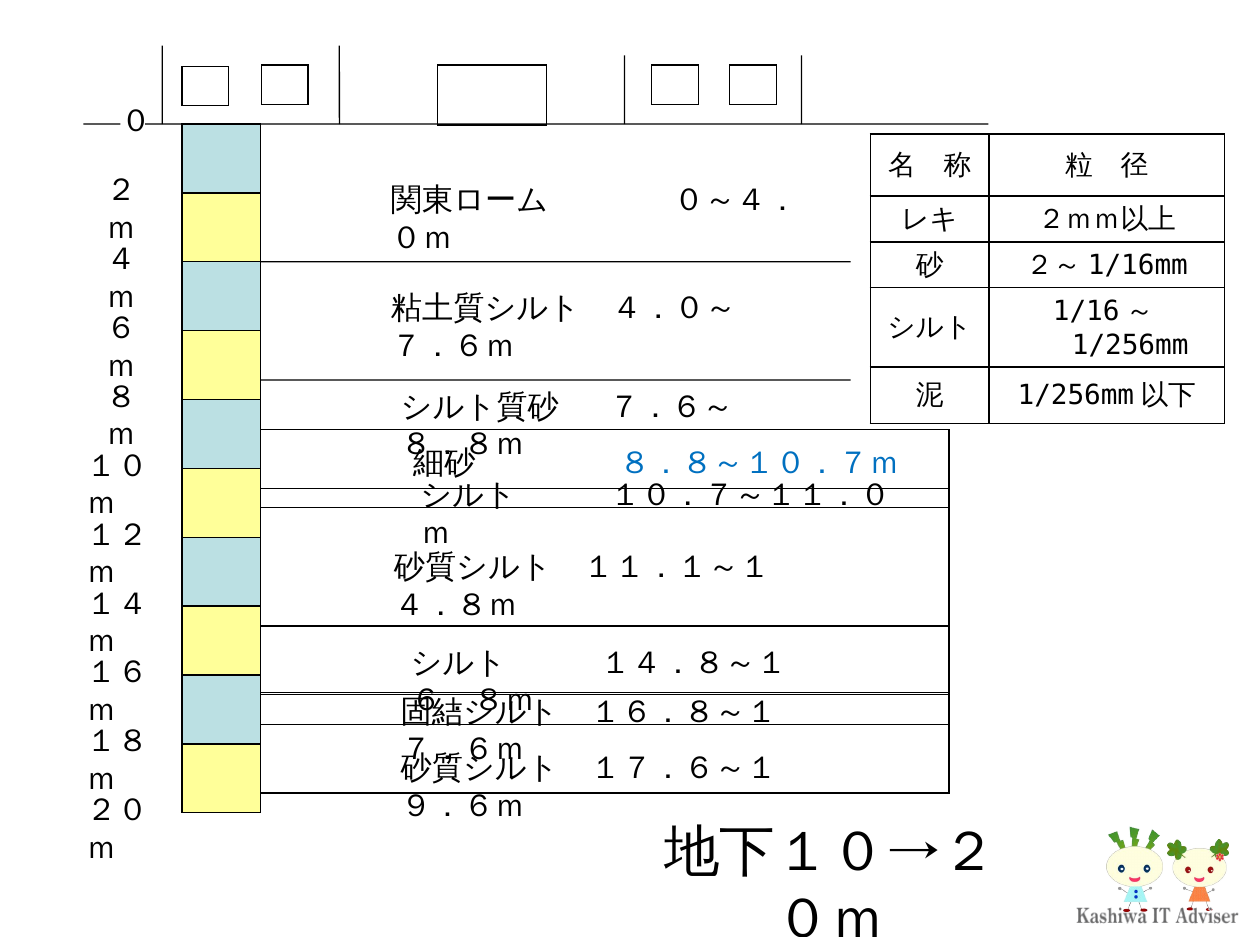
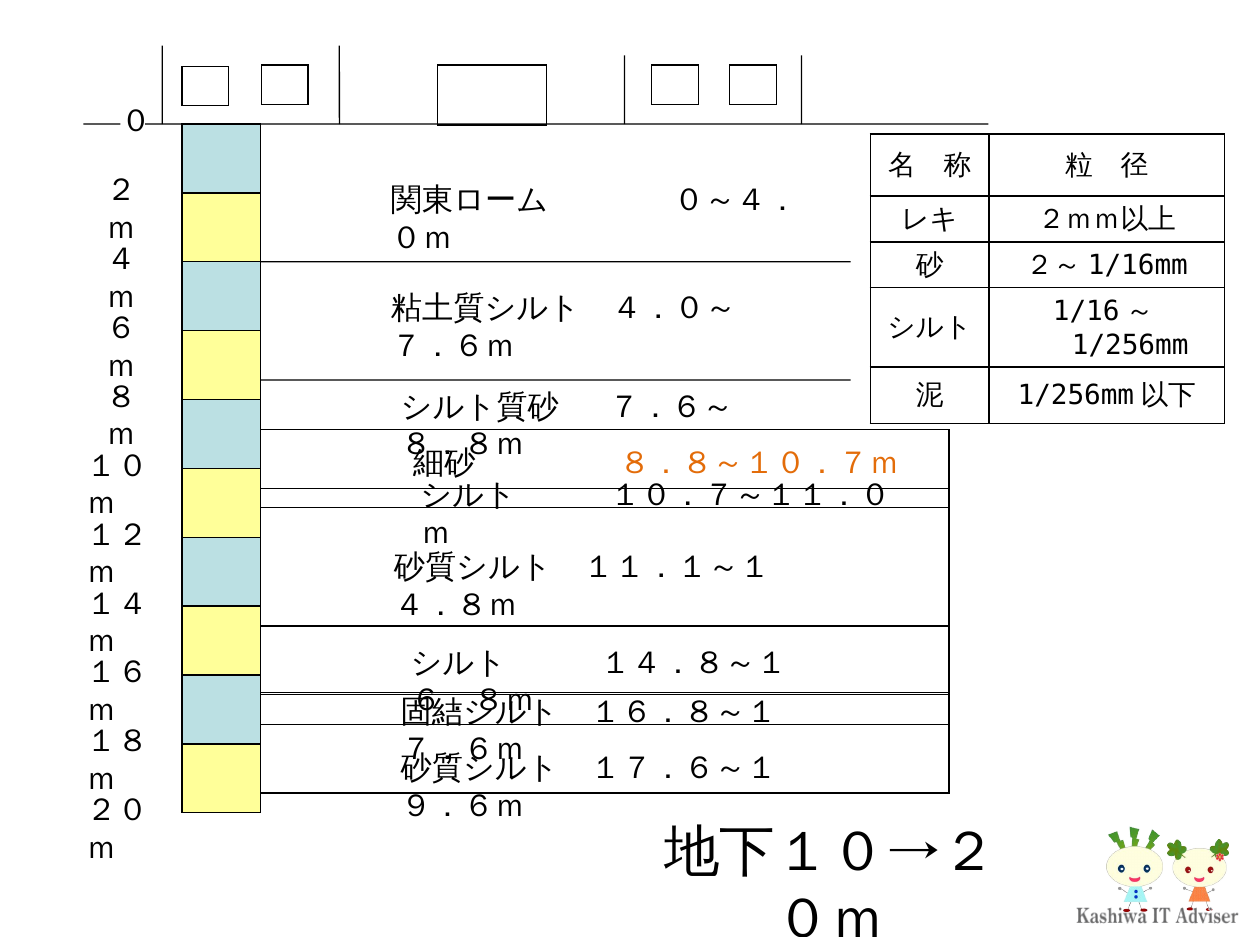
８．８～１０．７ｍ colour: blue -> orange
